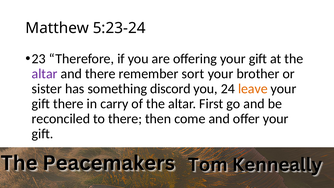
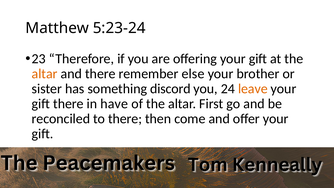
altar at (45, 74) colour: purple -> orange
sort: sort -> else
carry: carry -> have
